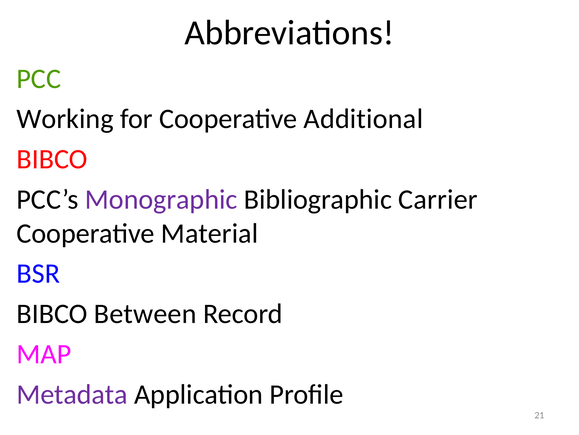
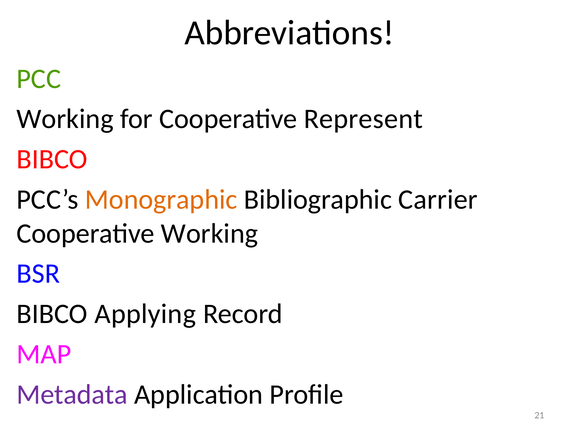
Additional: Additional -> Represent
Monographic colour: purple -> orange
Cooperative Material: Material -> Working
Between: Between -> Applying
